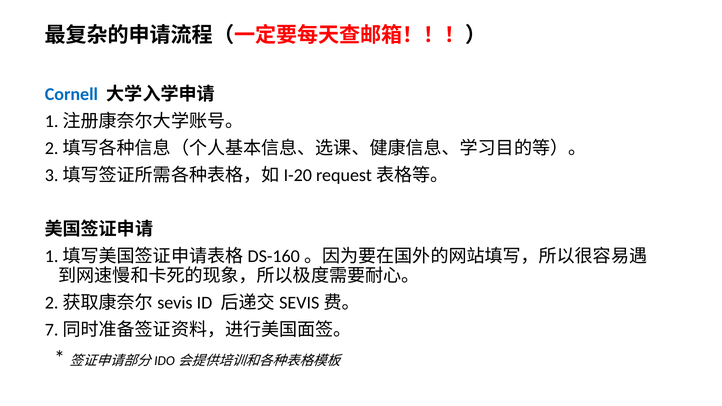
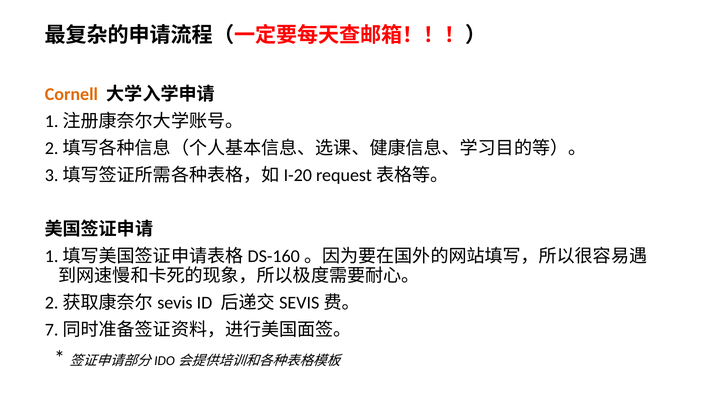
Cornell colour: blue -> orange
